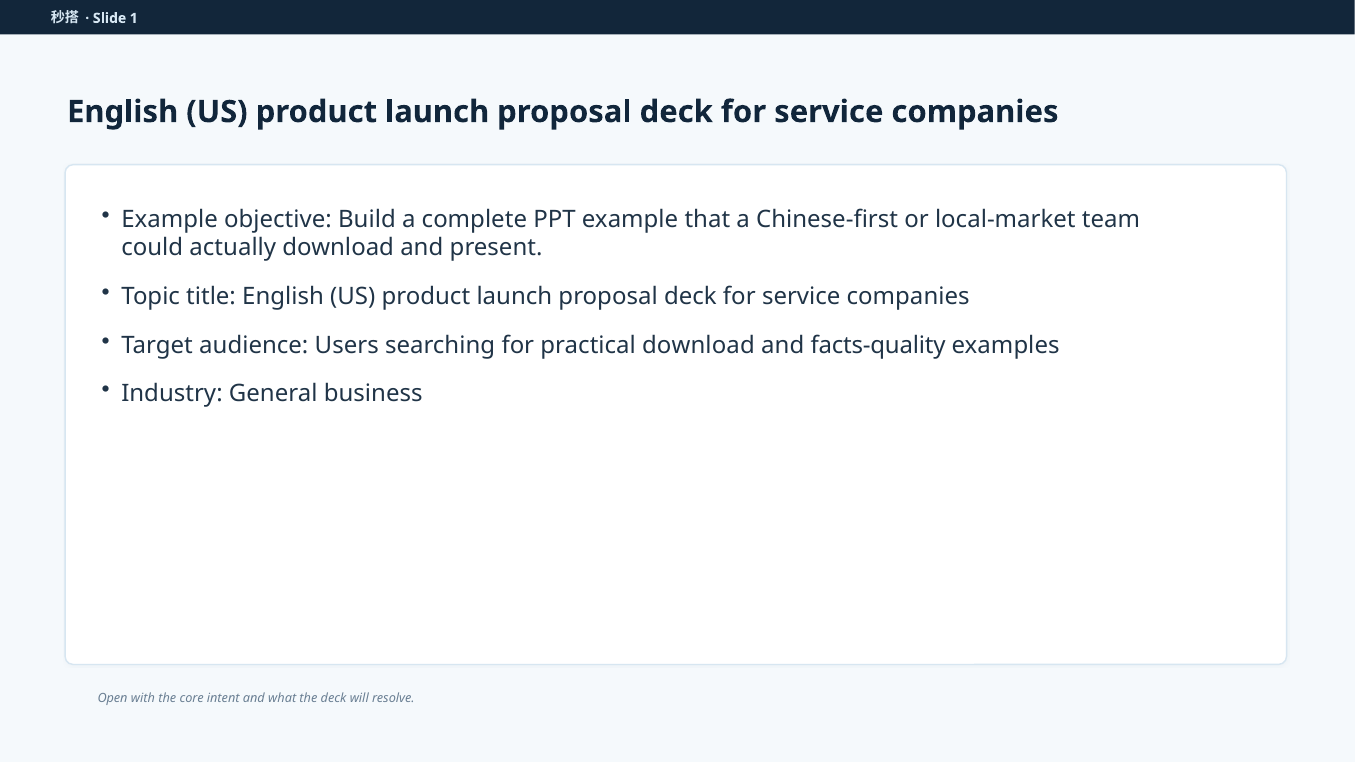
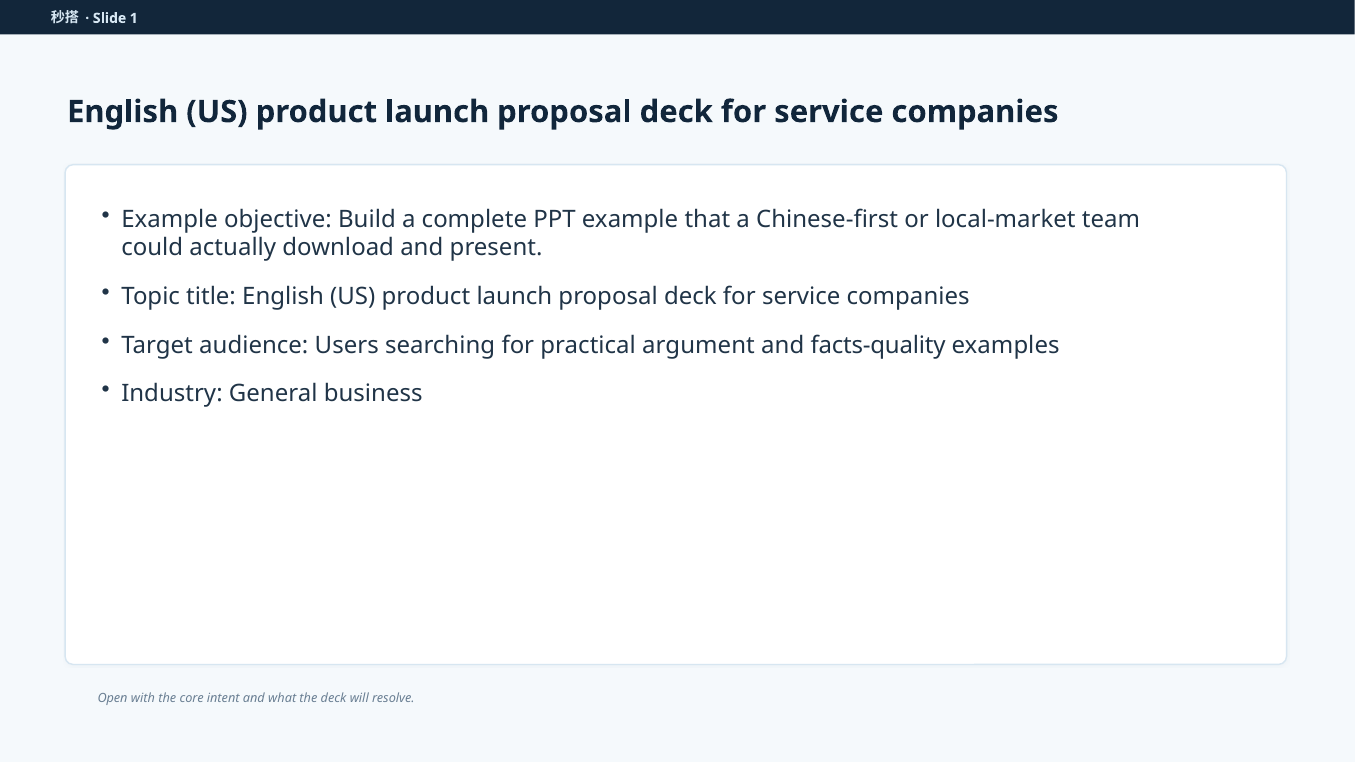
practical download: download -> argument
